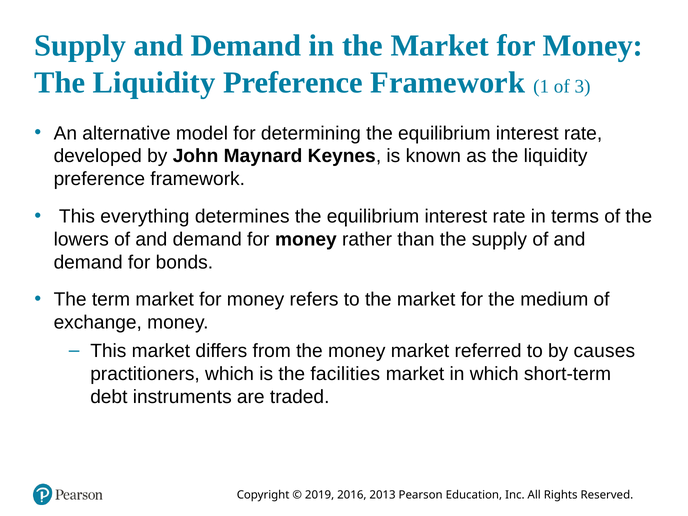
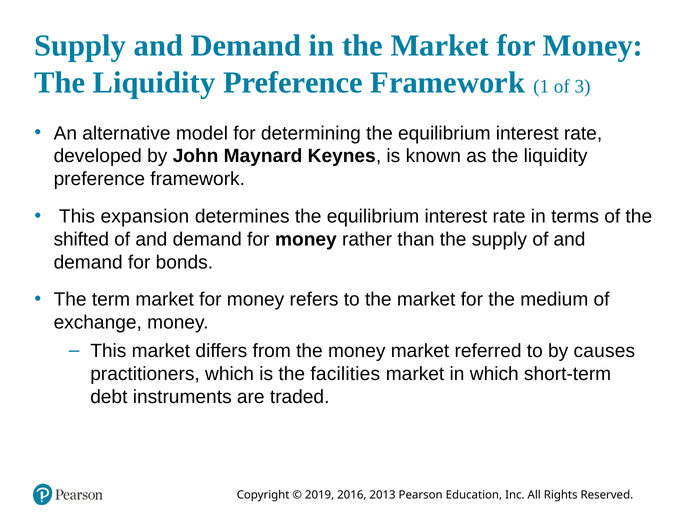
everything: everything -> expansion
lowers: lowers -> shifted
